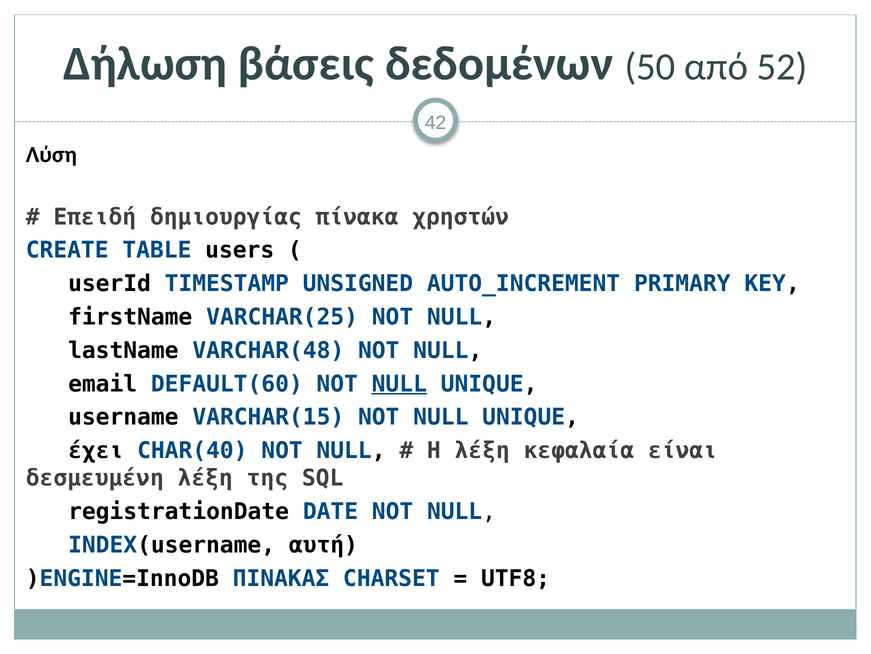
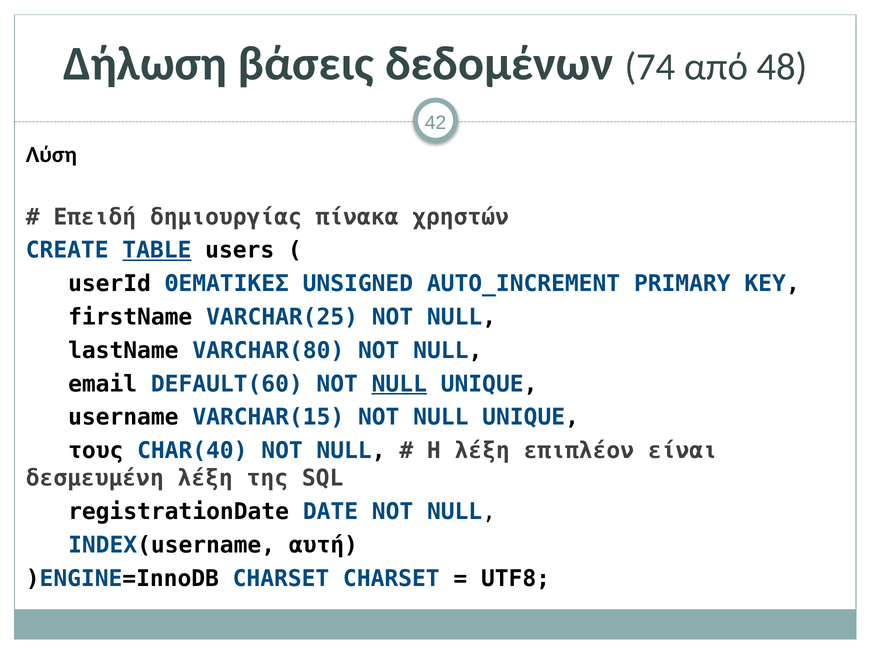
50: 50 -> 74
52: 52 -> 48
TABLE underline: none -> present
TIMESTAMP: TIMESTAMP -> ΘΕΜΑΤΙΚΕΣ
VARCHAR(48: VARCHAR(48 -> VARCHAR(80
έχει: έχει -> τους
κεφαλαία: κεφαλαία -> επιπλέον
)ENGINE=InnoDB ΠΙΝΑΚΑΣ: ΠΙΝΑΚΑΣ -> CHARSET
